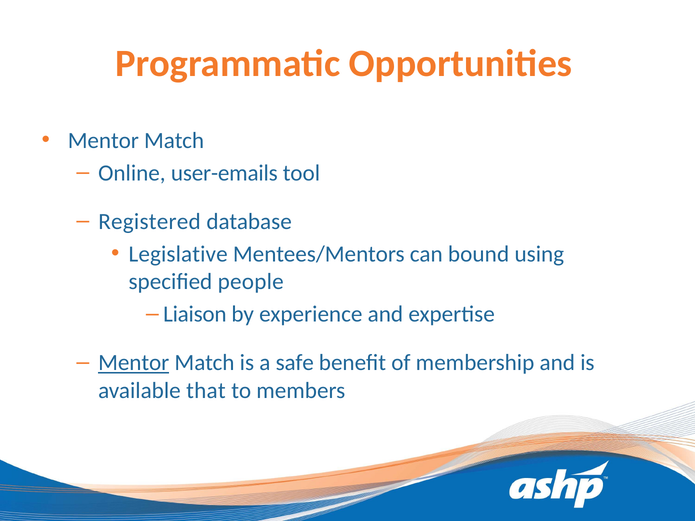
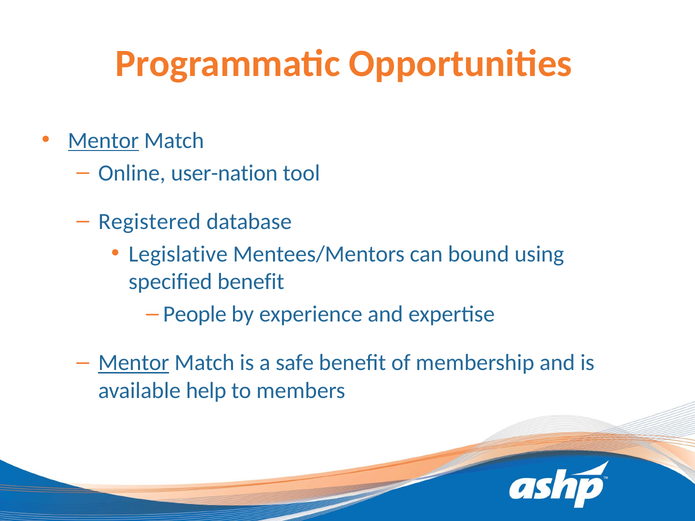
Mentor at (103, 141) underline: none -> present
user-emails: user-emails -> user-nation
specified people: people -> benefit
Liaison: Liaison -> People
that: that -> help
